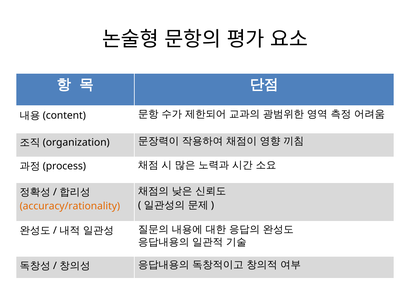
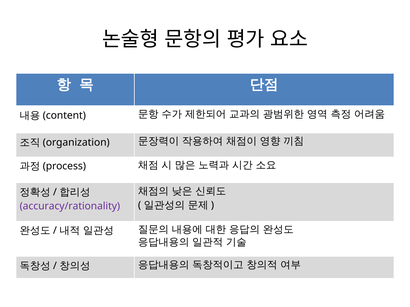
accuracy/rationality colour: orange -> purple
